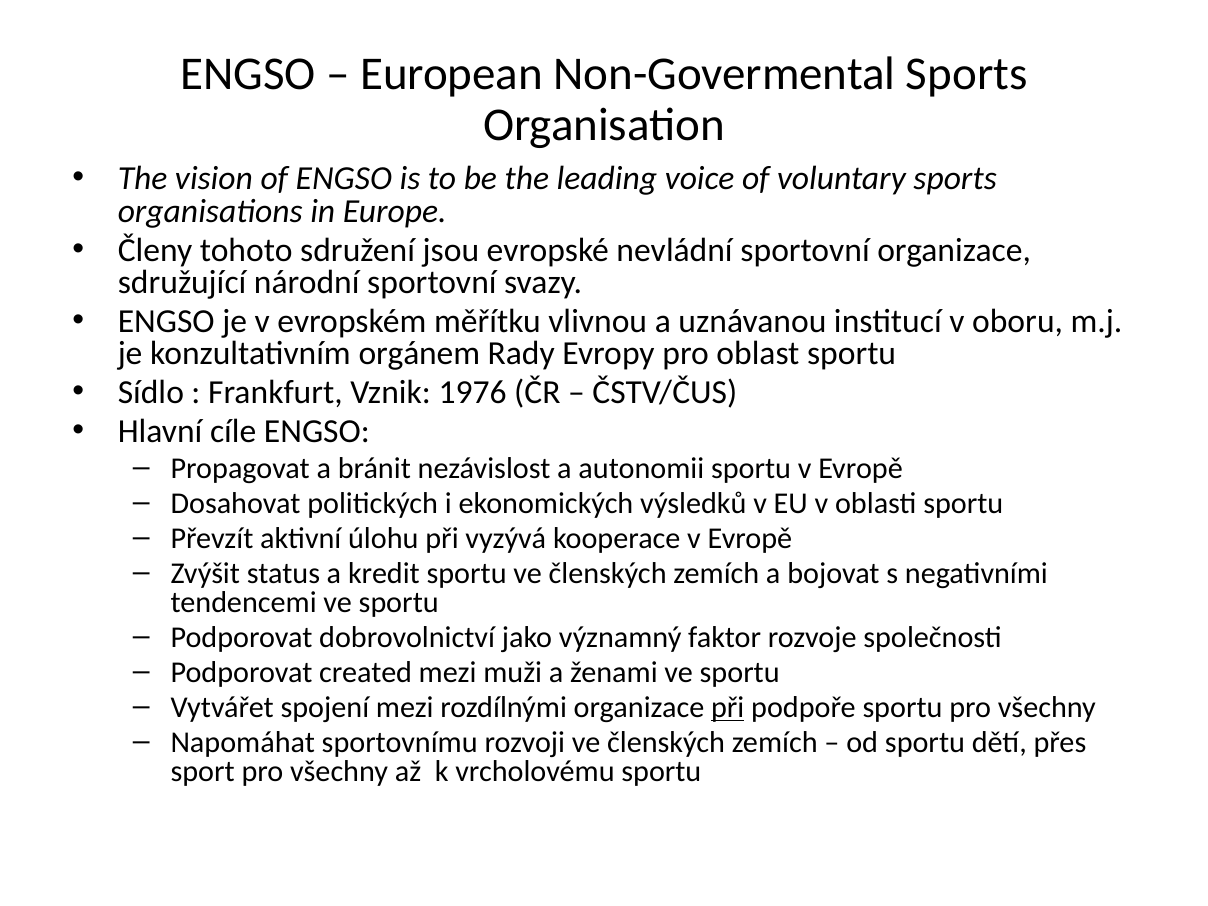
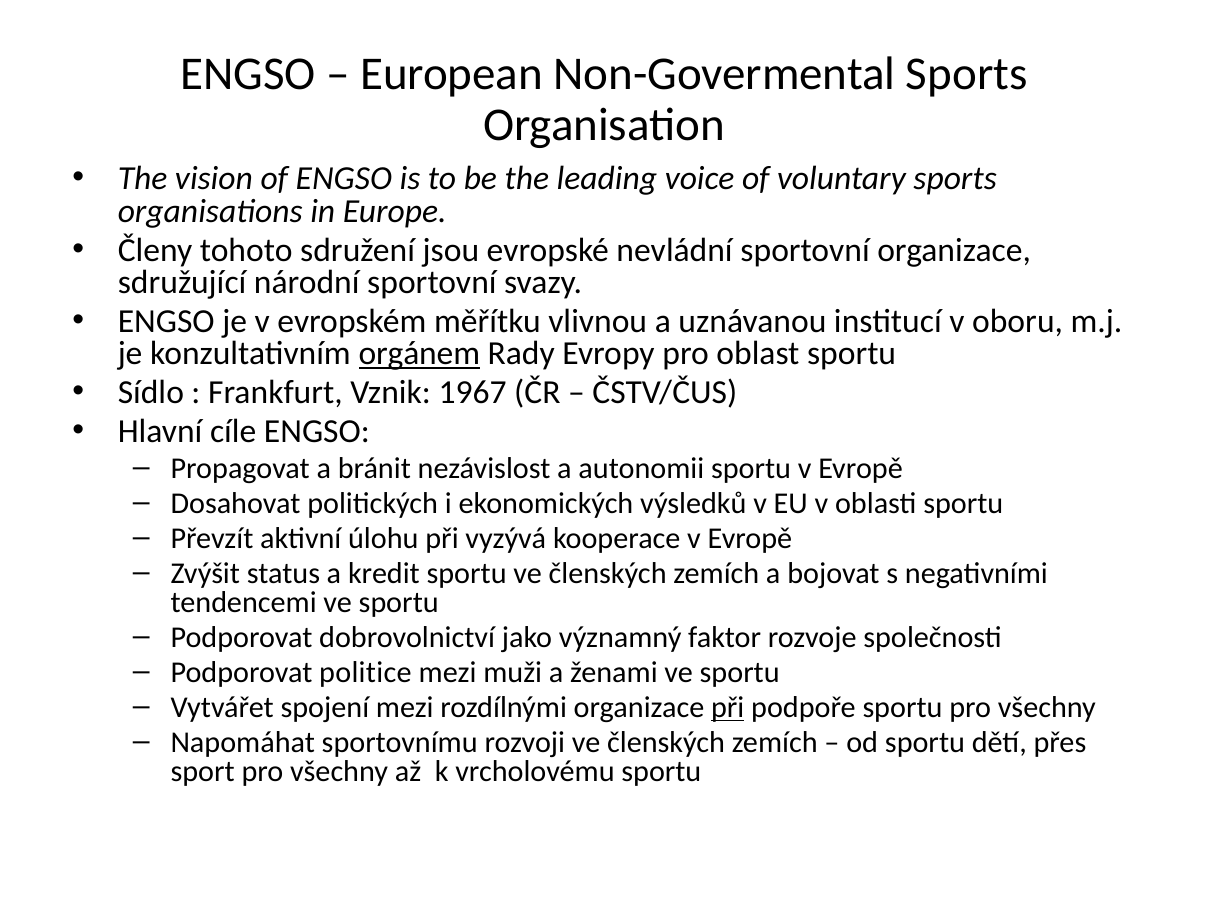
orgánem underline: none -> present
1976: 1976 -> 1967
created: created -> politice
